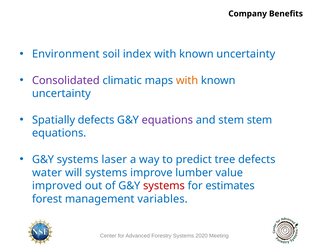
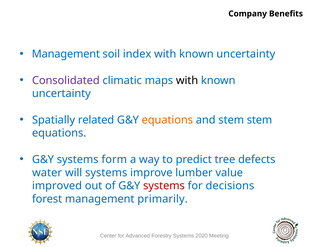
Environment at (66, 54): Environment -> Management
with at (187, 80) colour: orange -> black
Spatially defects: defects -> related
equations at (167, 120) colour: purple -> orange
laser: laser -> form
estimates: estimates -> decisions
variables: variables -> primarily
